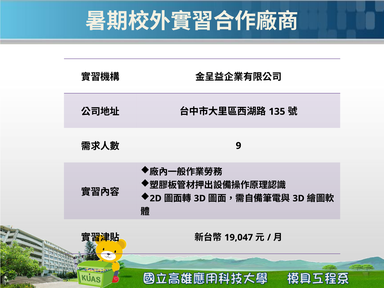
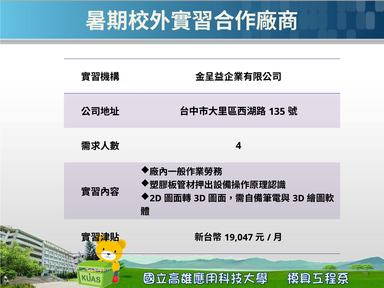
9: 9 -> 4
